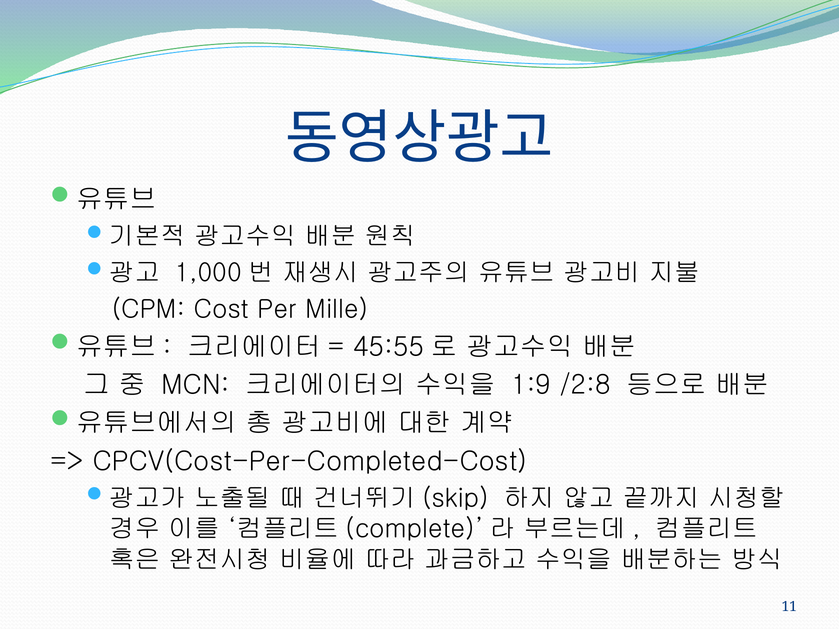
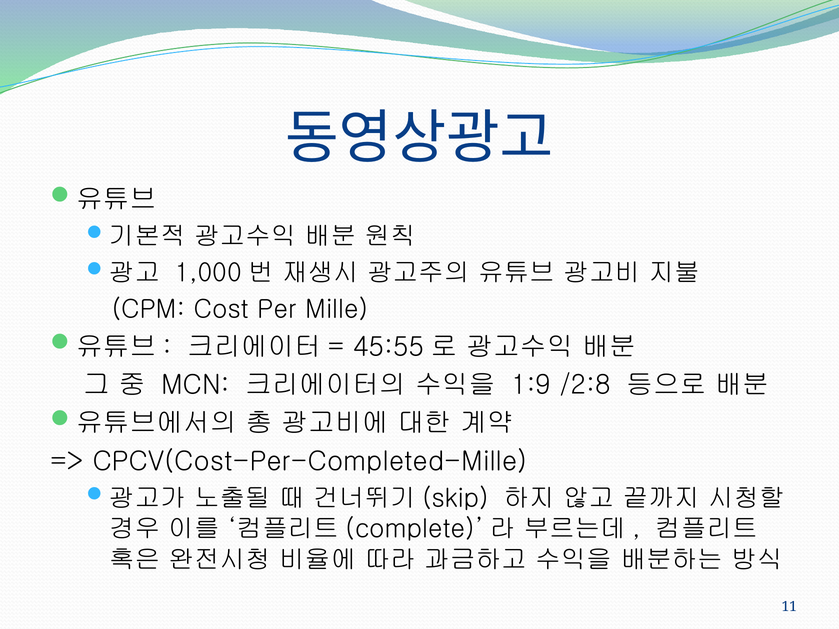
CPCV(Cost-Per-Completed-Cost: CPCV(Cost-Per-Completed-Cost -> CPCV(Cost-Per-Completed-Mille
